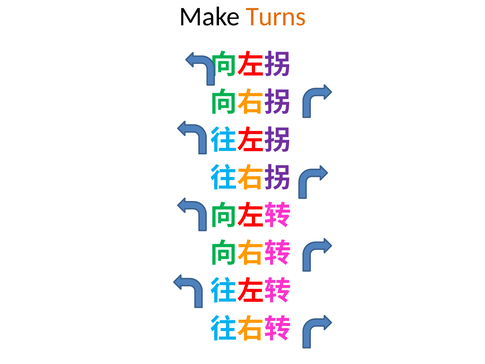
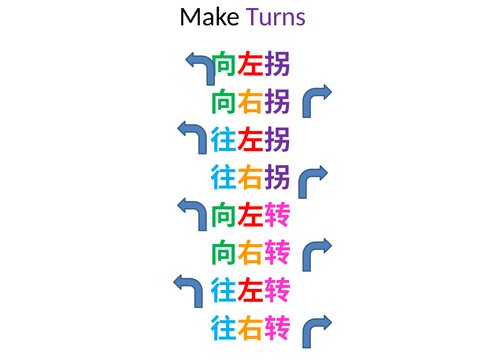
Turns colour: orange -> purple
